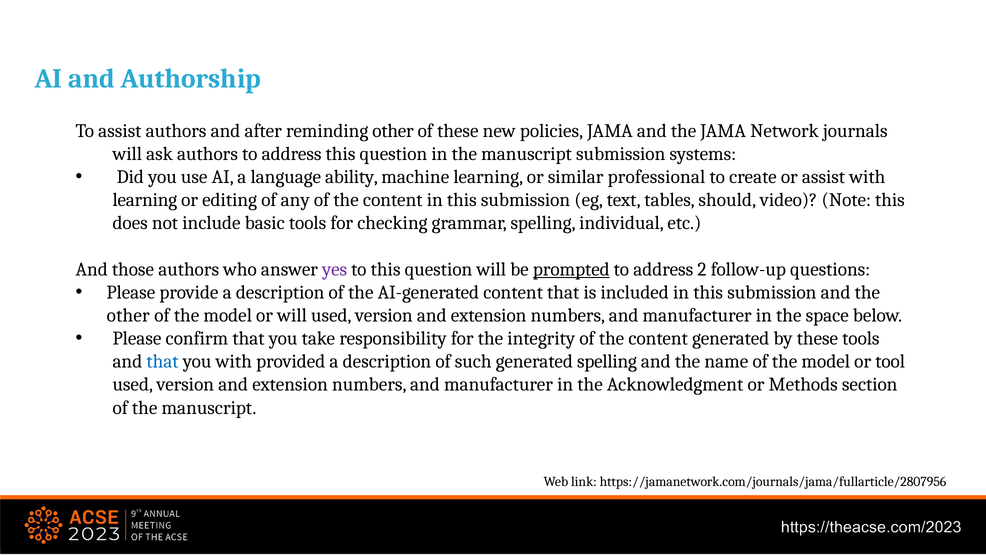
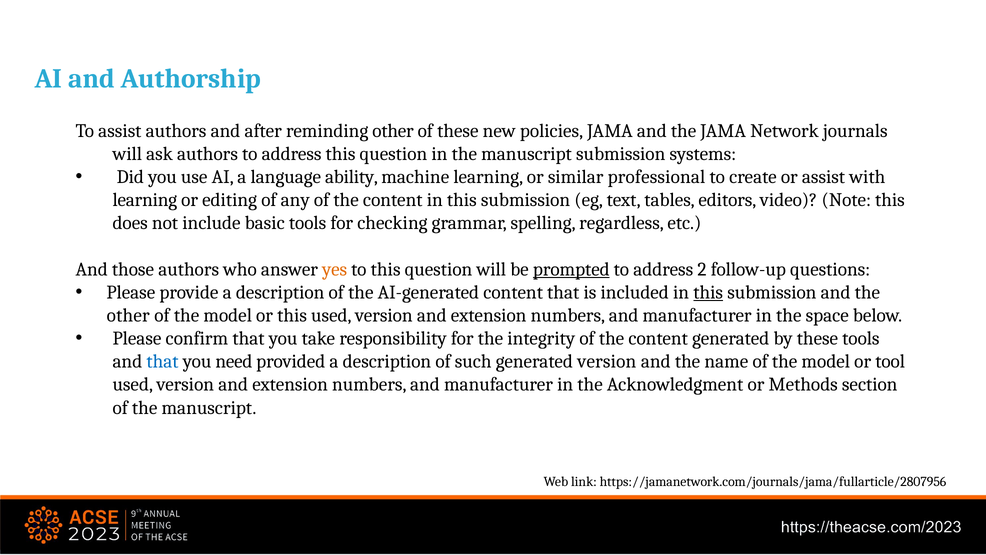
should: should -> editors
individual: individual -> regardless
yes colour: purple -> orange
this at (708, 292) underline: none -> present
or will: will -> this
you with: with -> need
generated spelling: spelling -> version
